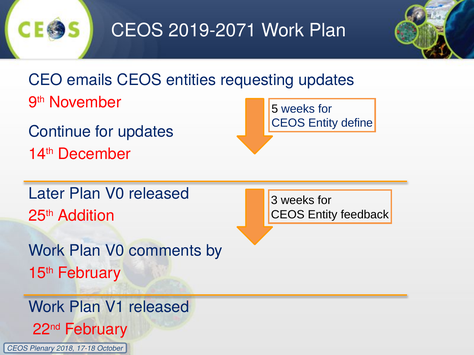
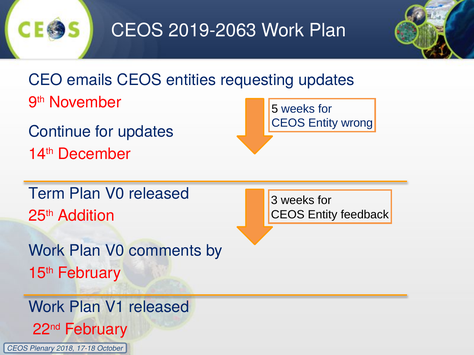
2019-2071: 2019-2071 -> 2019-2063
define: define -> wrong
Later: Later -> Term
